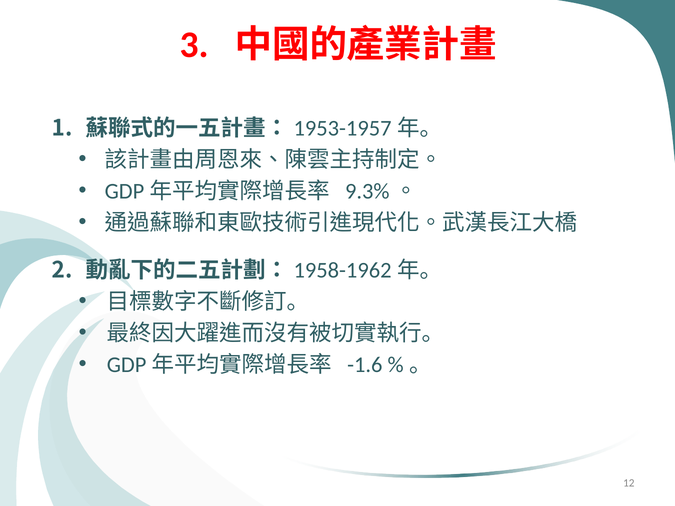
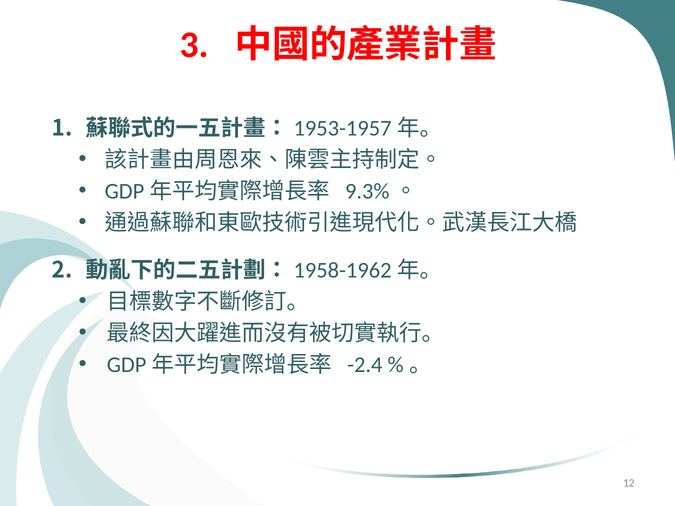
-1.6: -1.6 -> -2.4
